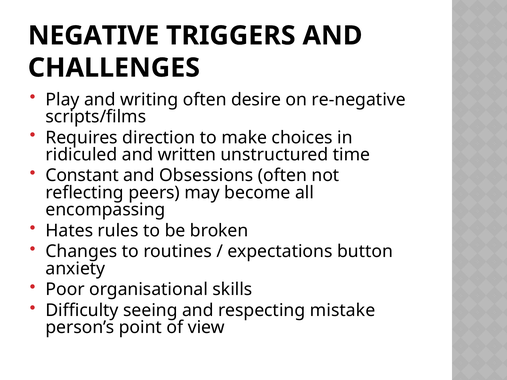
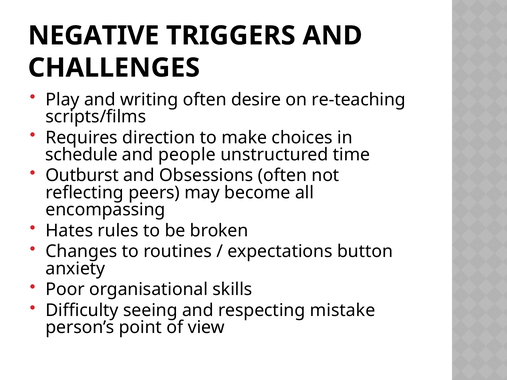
re-negative: re-negative -> re-teaching
ridiculed: ridiculed -> schedule
written: written -> people
Constant: Constant -> Outburst
